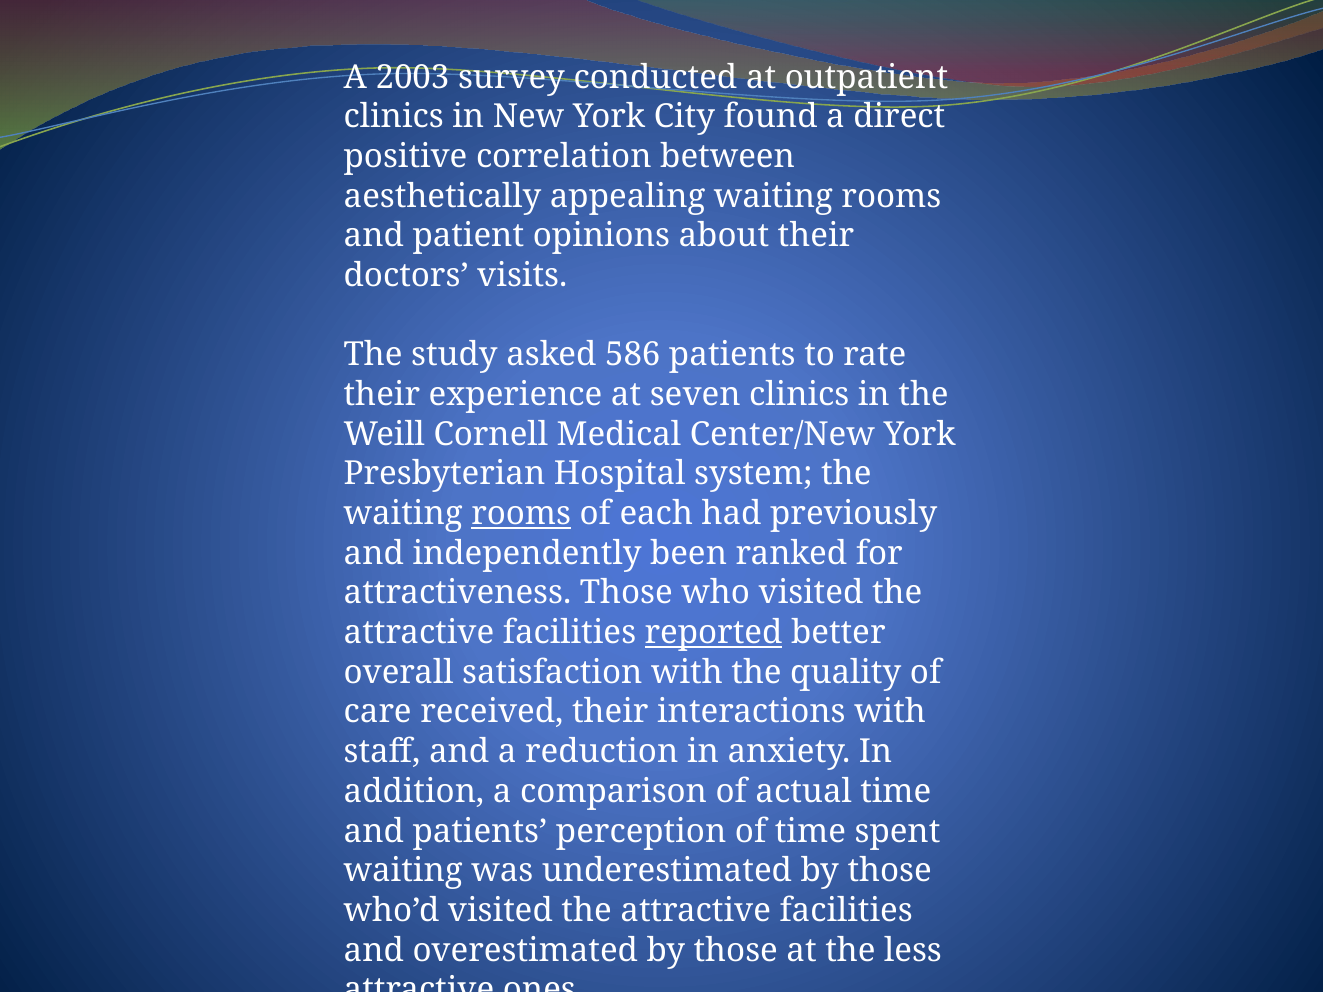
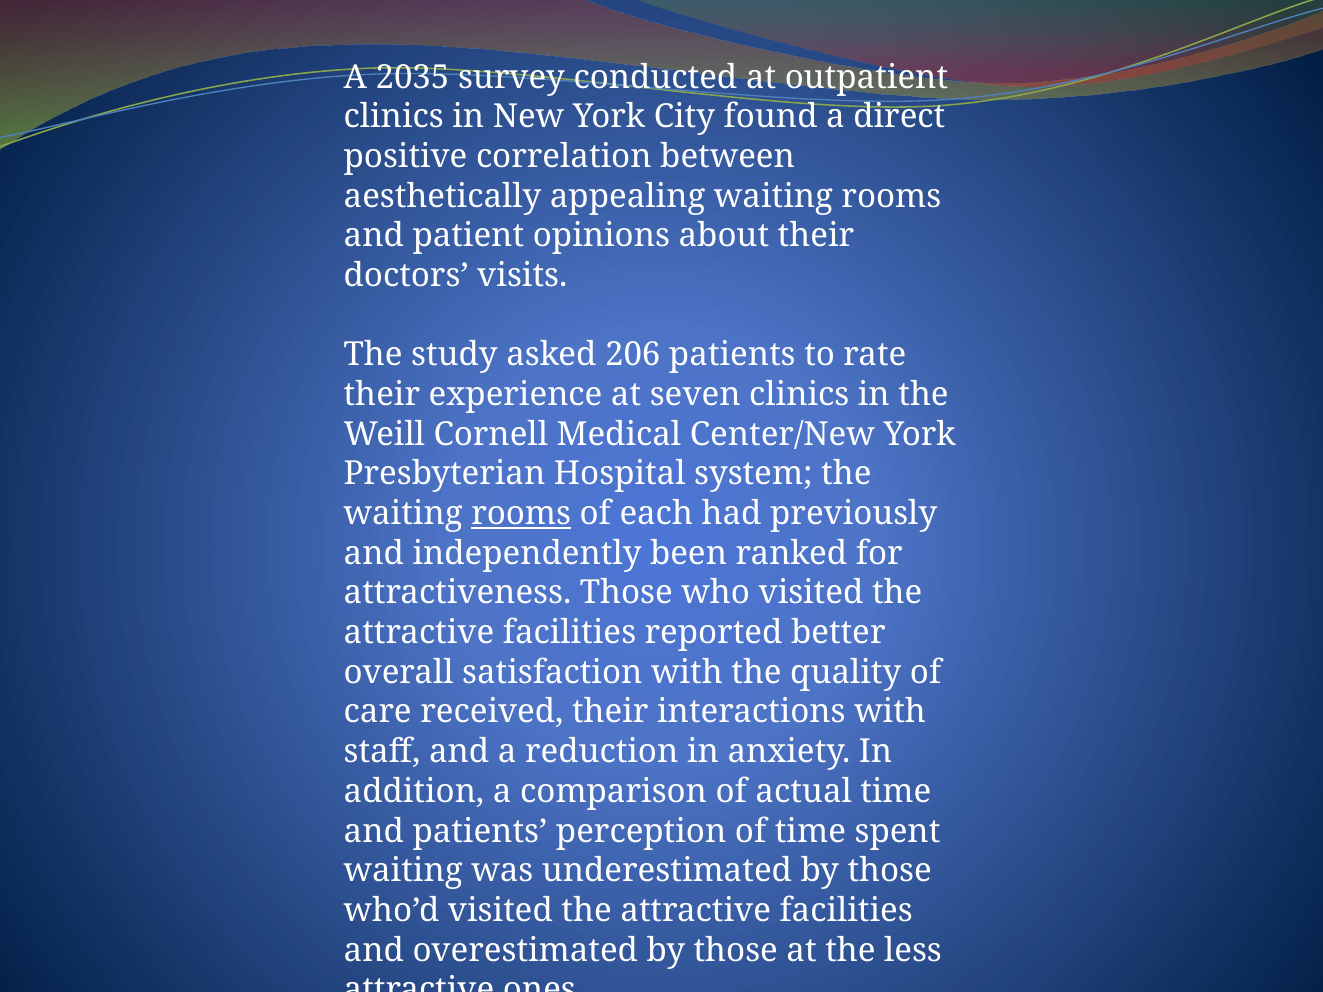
2003: 2003 -> 2035
586: 586 -> 206
reported underline: present -> none
